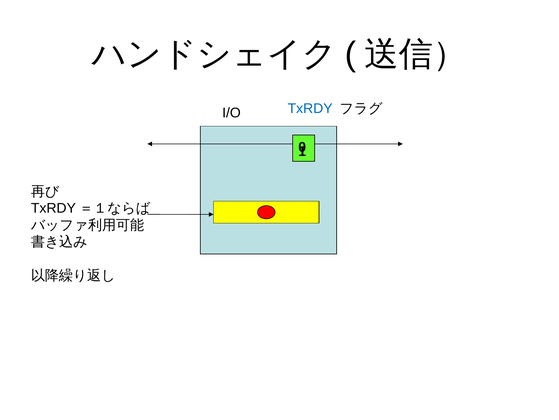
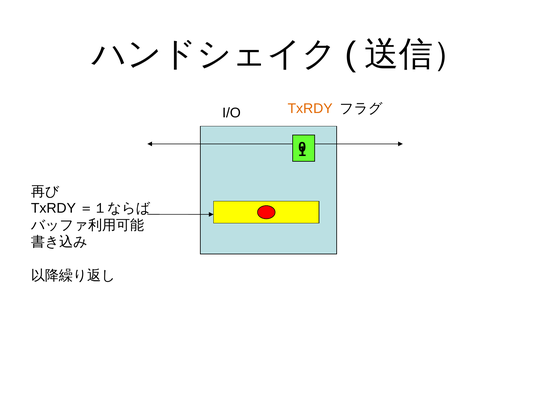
TxRDY colour: blue -> orange
